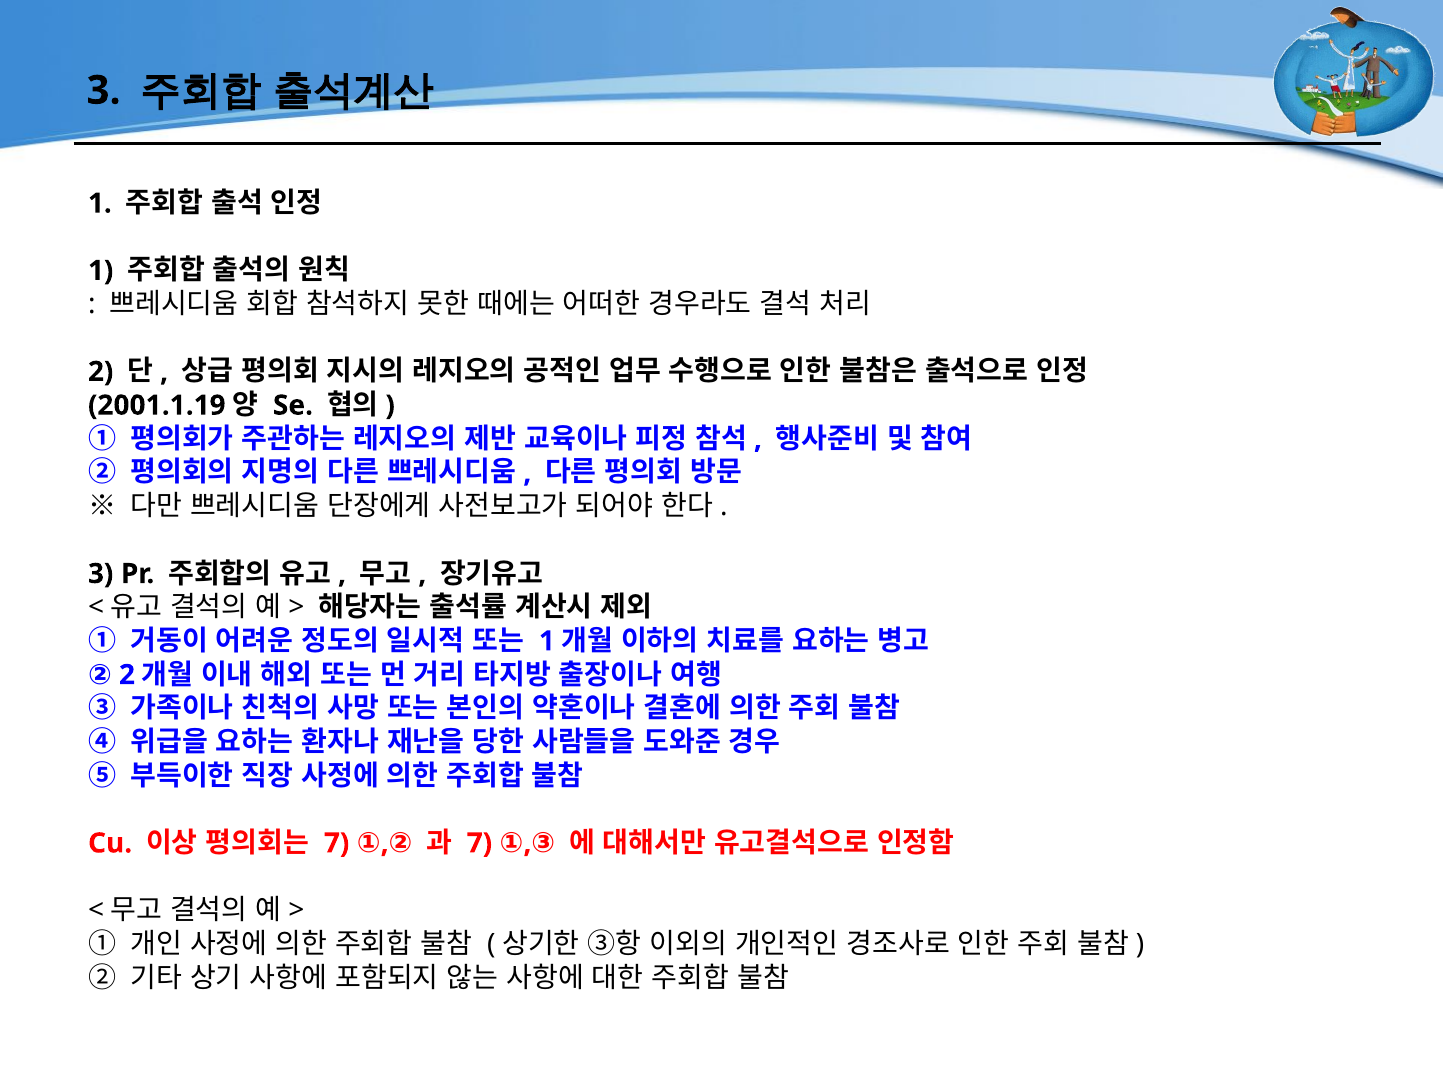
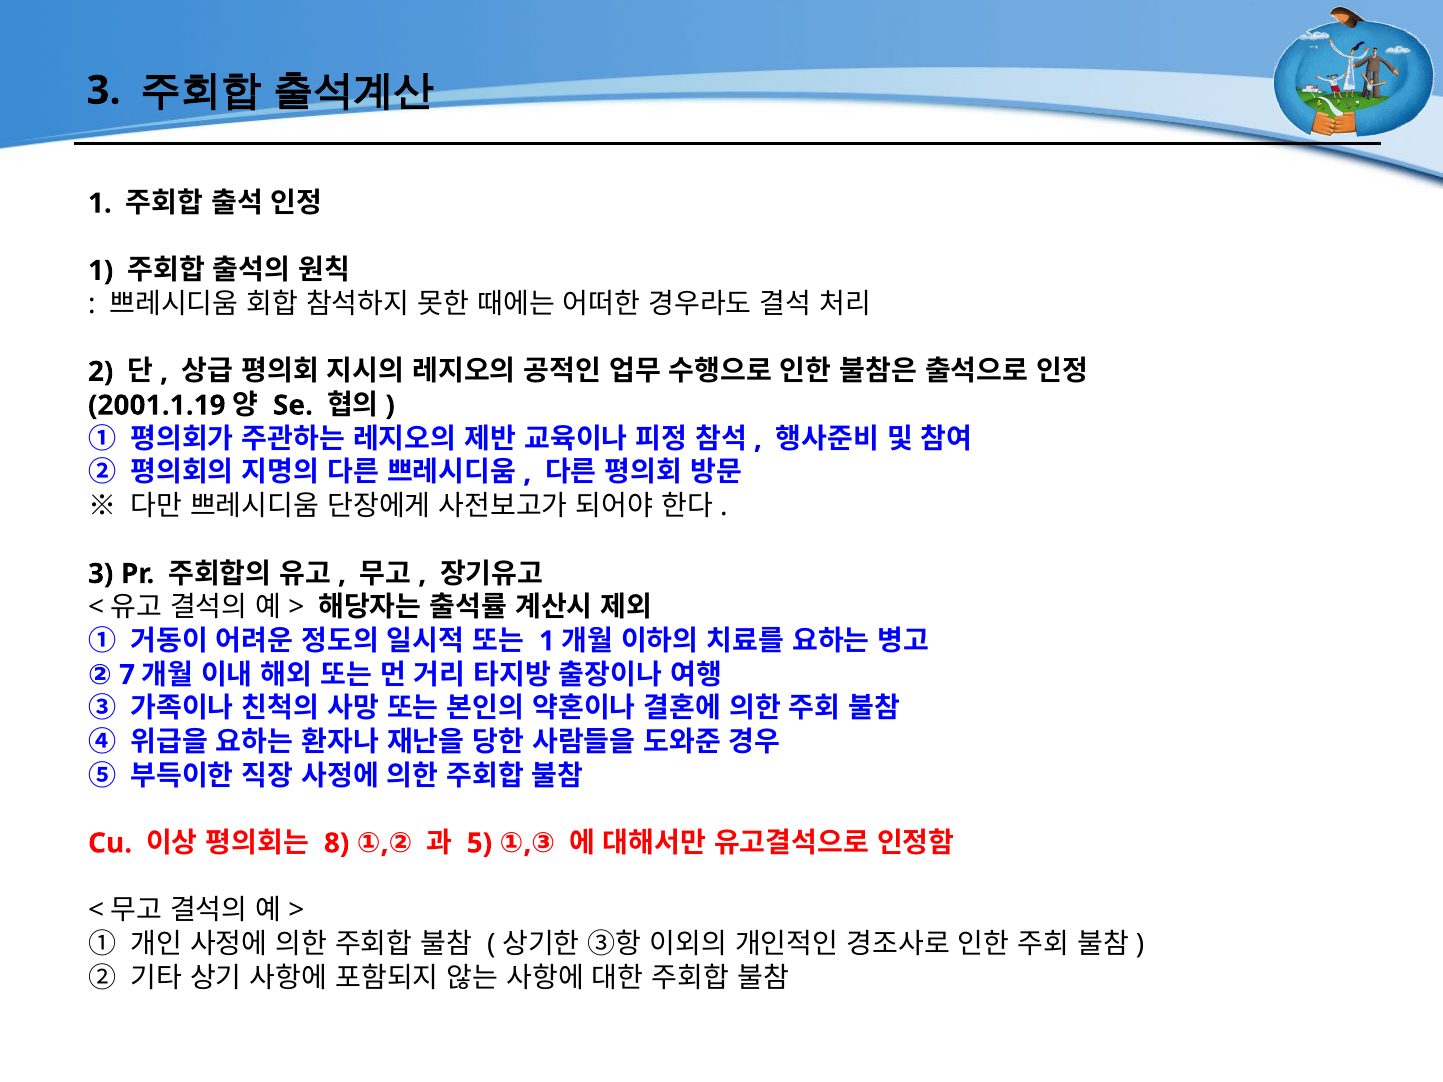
② 2: 2 -> 7
7 at (479, 843): 7 -> 5
7 at (337, 843): 7 -> 8
